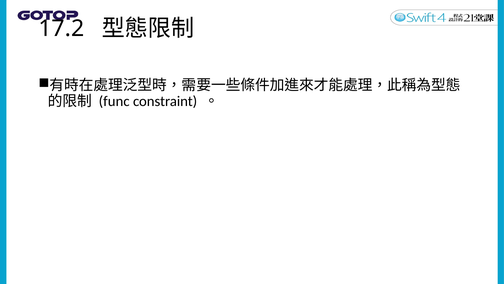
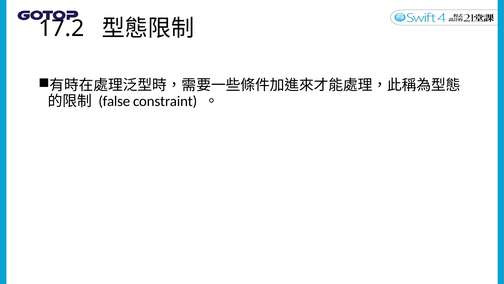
func: func -> false
